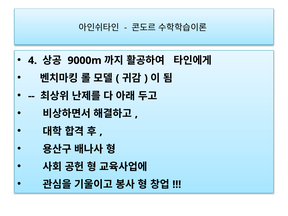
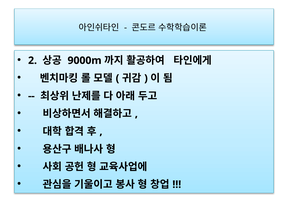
4: 4 -> 2
